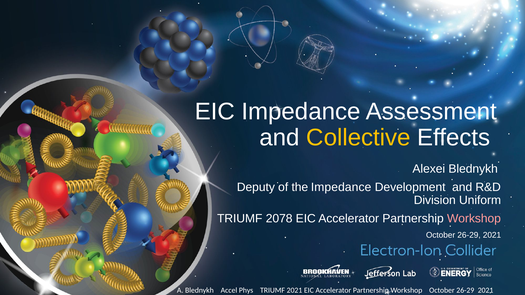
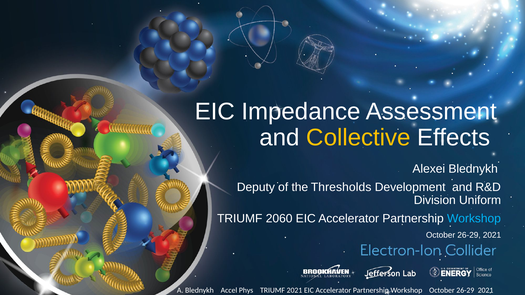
the Impedance: Impedance -> Thresholds
2078: 2078 -> 2060
Workshop at (474, 219) colour: pink -> light blue
